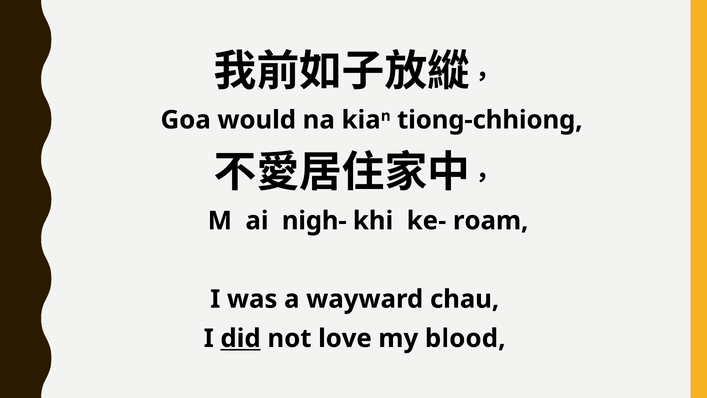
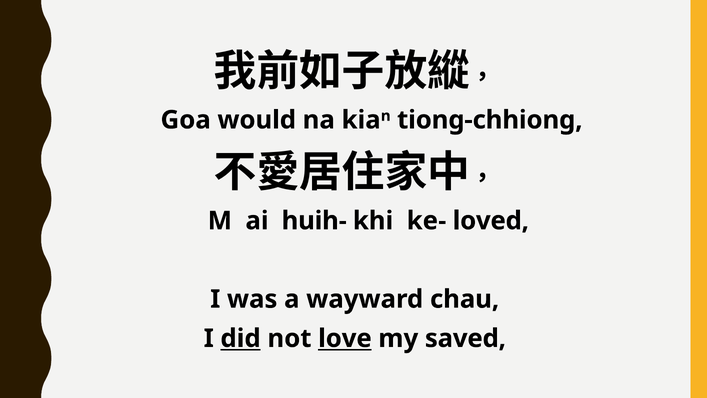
nigh-: nigh- -> huih-
roam: roam -> loved
love underline: none -> present
blood: blood -> saved
